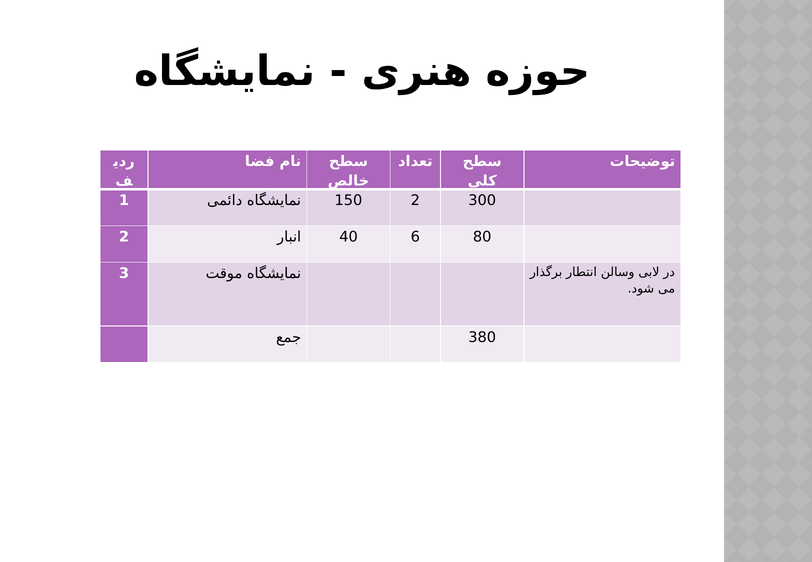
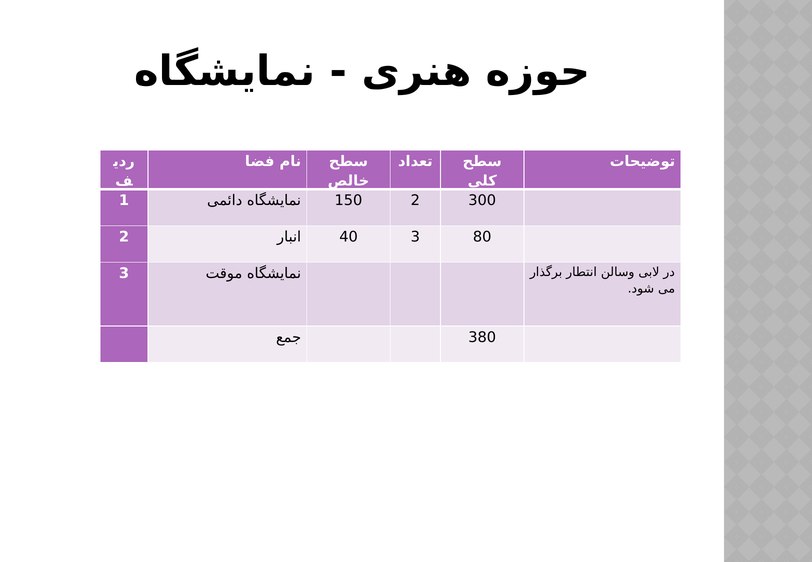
40 6: 6 -> 3
